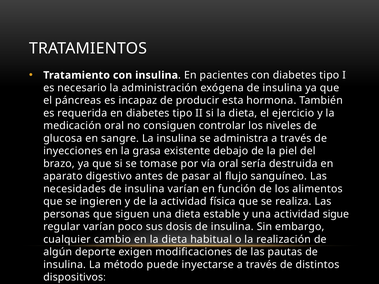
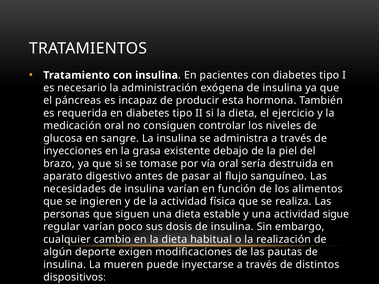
método: método -> mueren
